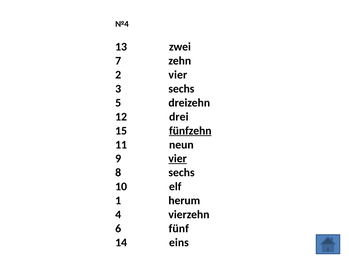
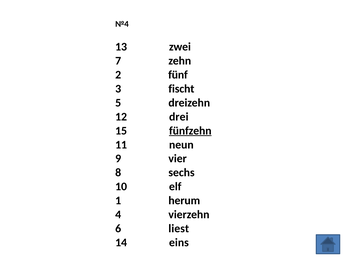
2 vier: vier -> fünf
3 sechs: sechs -> fischt
vier at (178, 158) underline: present -> none
fünf: fünf -> liest
